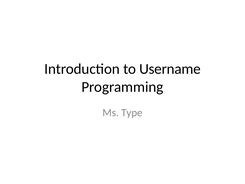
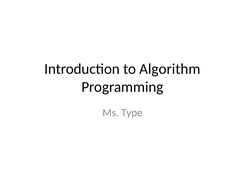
Username: Username -> Algorithm
